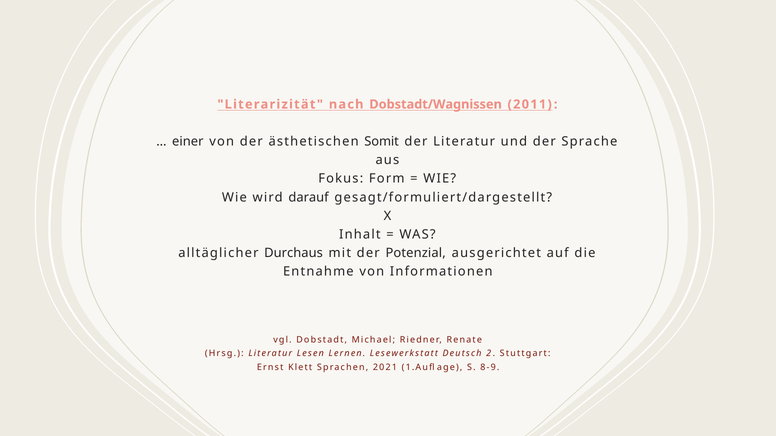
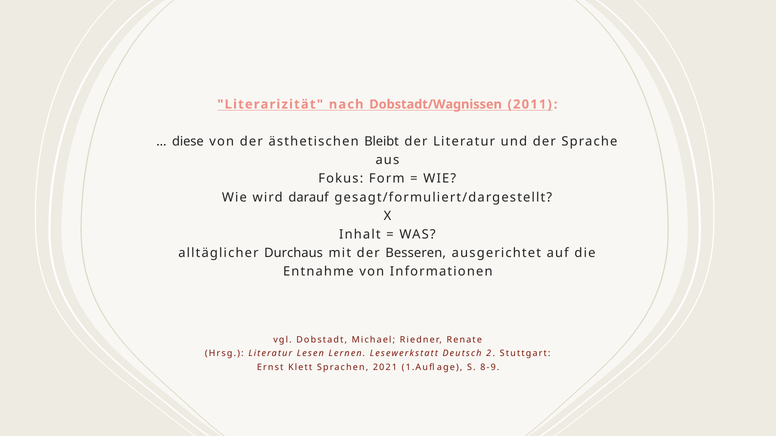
einer: einer -> diese
Somit: Somit -> Bleibt
Potenzial: Potenzial -> Besseren
